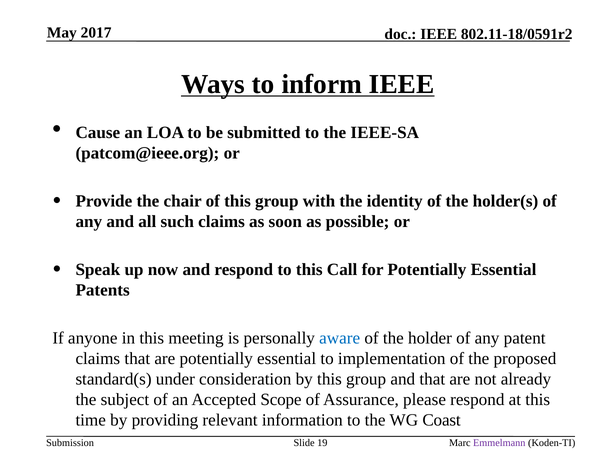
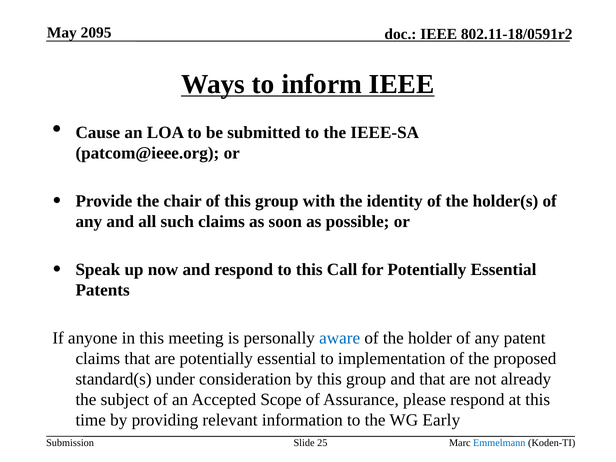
2017: 2017 -> 2095
Coast: Coast -> Early
19: 19 -> 25
Emmelmann colour: purple -> blue
